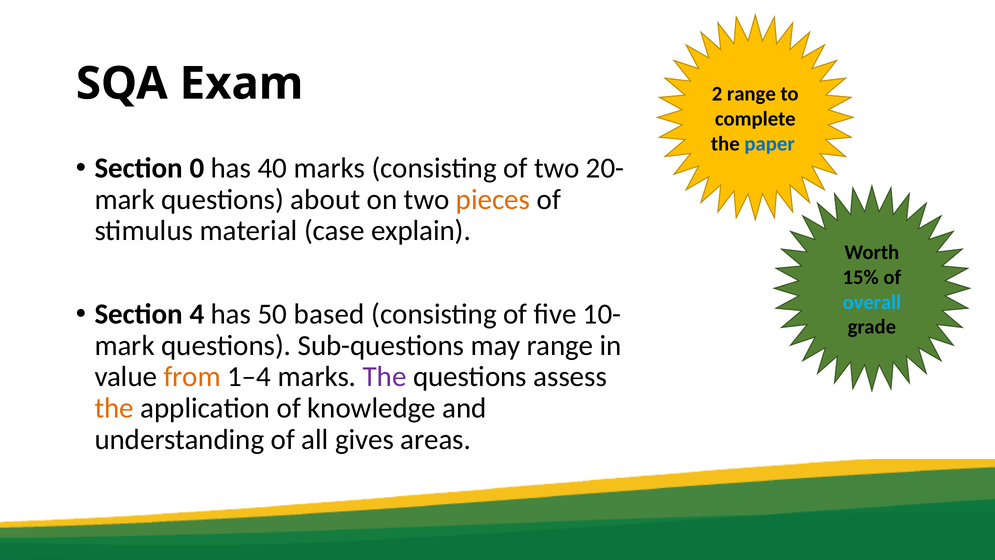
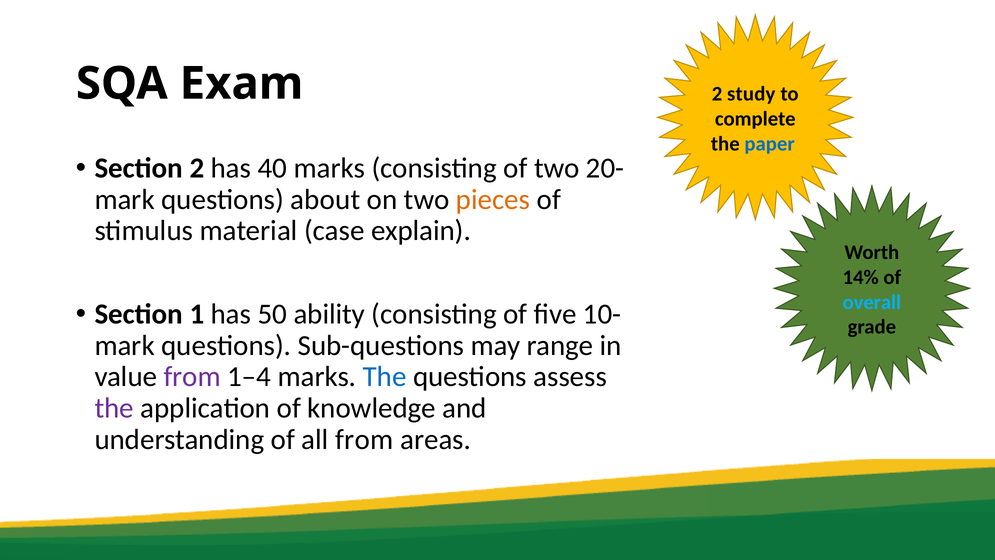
2 range: range -> study
Section 0: 0 -> 2
15%: 15% -> 14%
4: 4 -> 1
based: based -> ability
from at (192, 377) colour: orange -> purple
The at (385, 377) colour: purple -> blue
the at (114, 408) colour: orange -> purple
all gives: gives -> from
